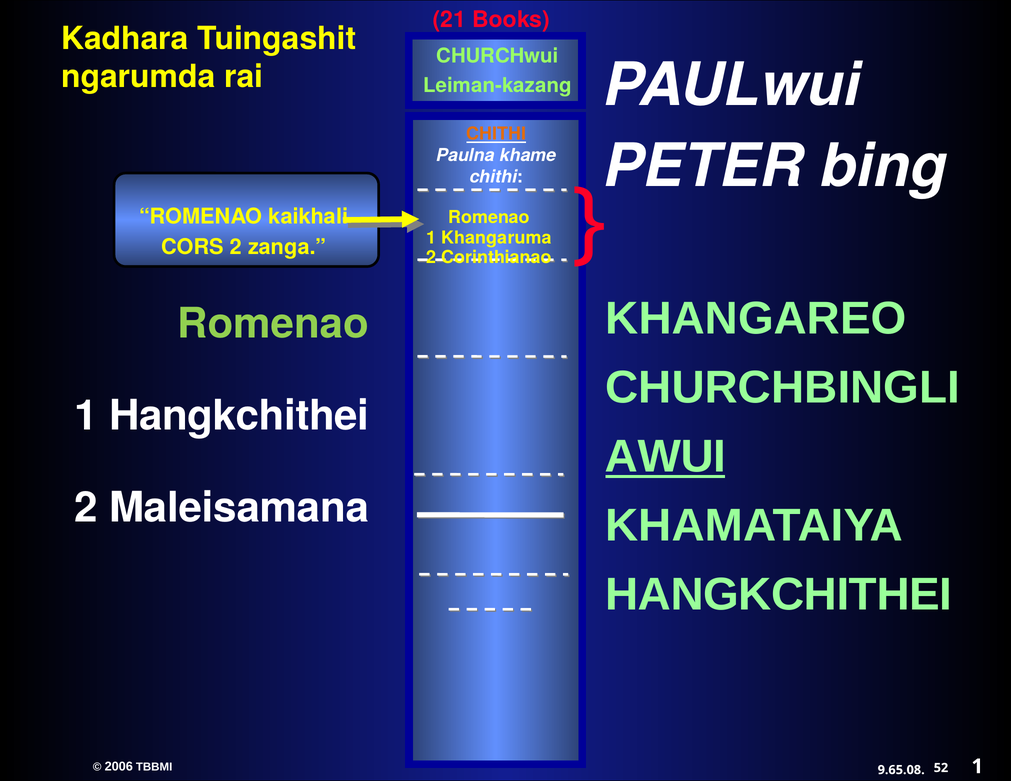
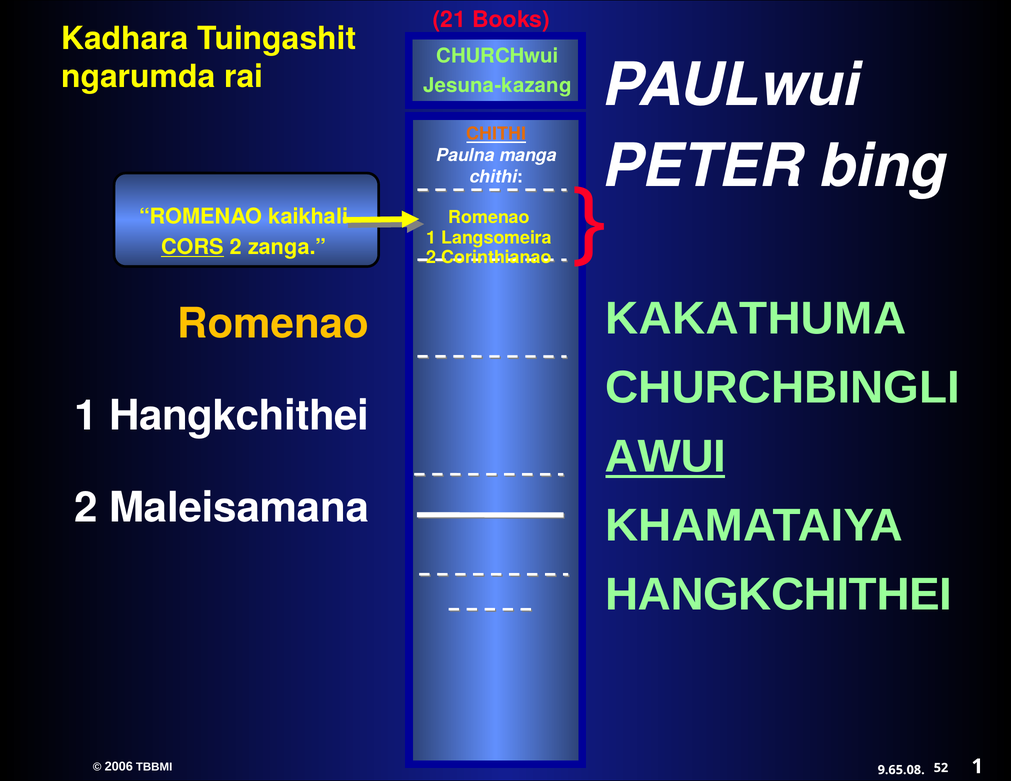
Leiman-kazang: Leiman-kazang -> Jesuna-kazang
khame: khame -> manga
Khangaruma: Khangaruma -> Langsomeira
CORS underline: none -> present
KHANGAREO: KHANGAREO -> KAKATHUMA
Romenao at (273, 324) colour: light green -> yellow
